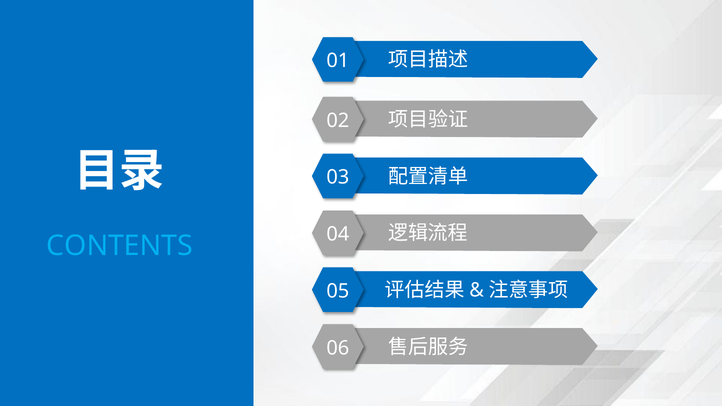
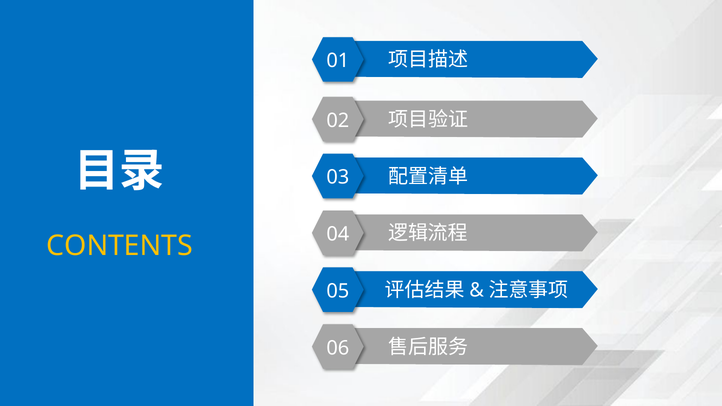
CONTENTS colour: light blue -> yellow
